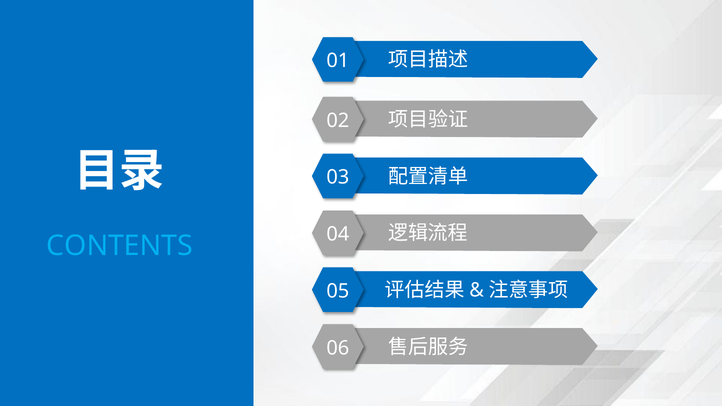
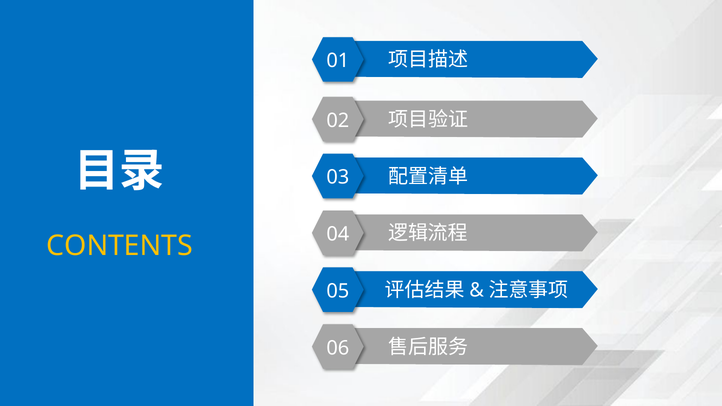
CONTENTS colour: light blue -> yellow
